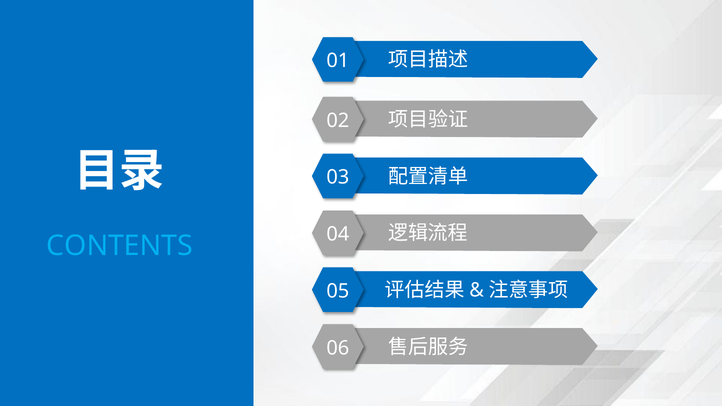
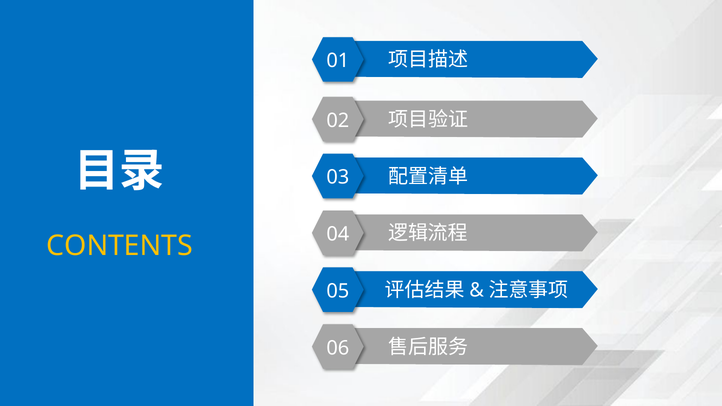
CONTENTS colour: light blue -> yellow
